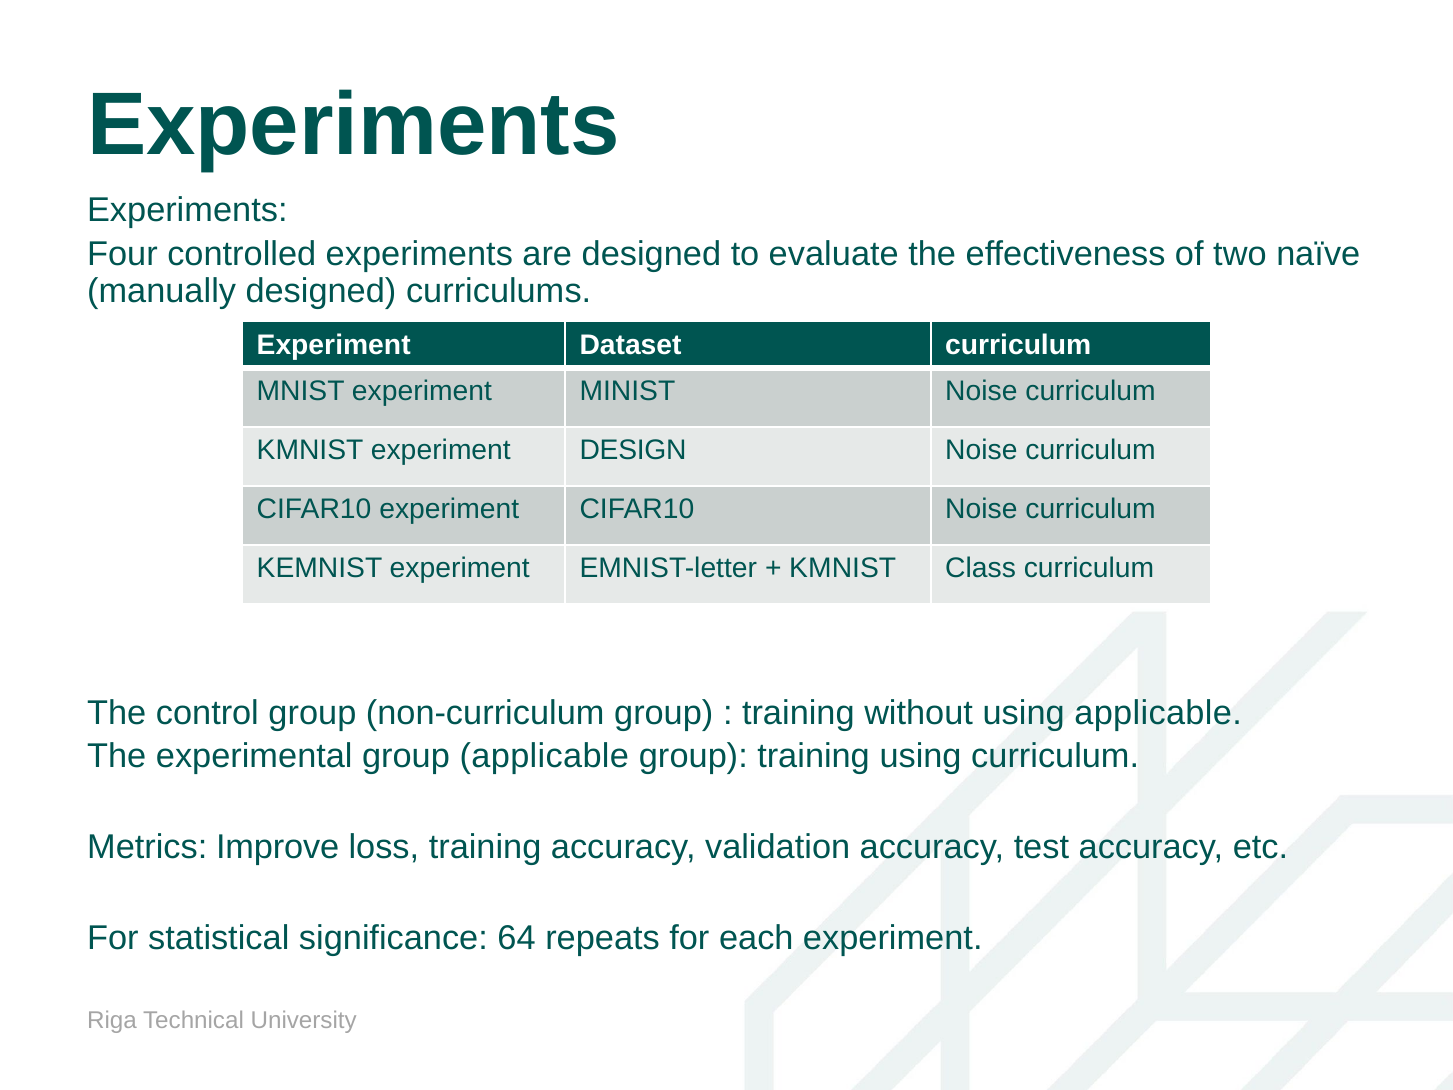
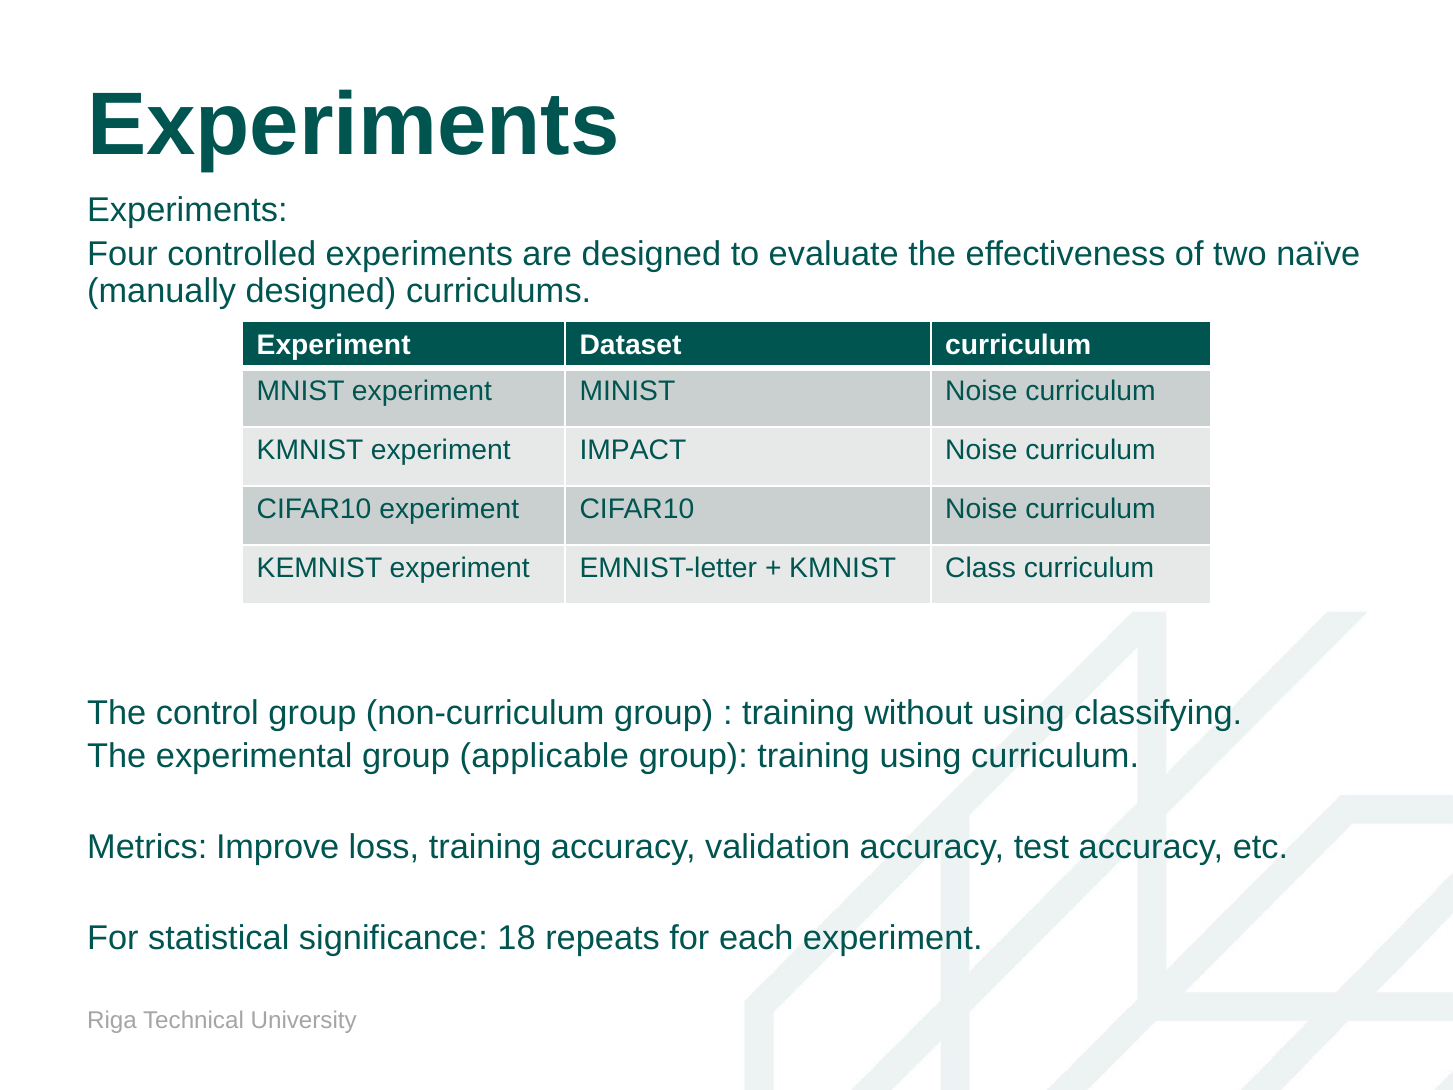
DESIGN: DESIGN -> IMPACT
using applicable: applicable -> classifying
64: 64 -> 18
